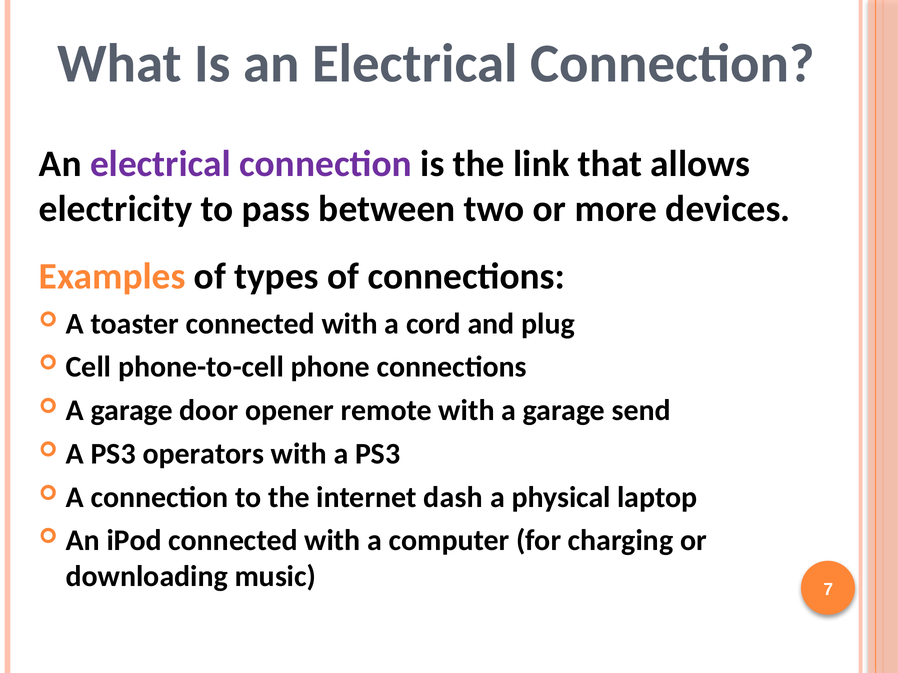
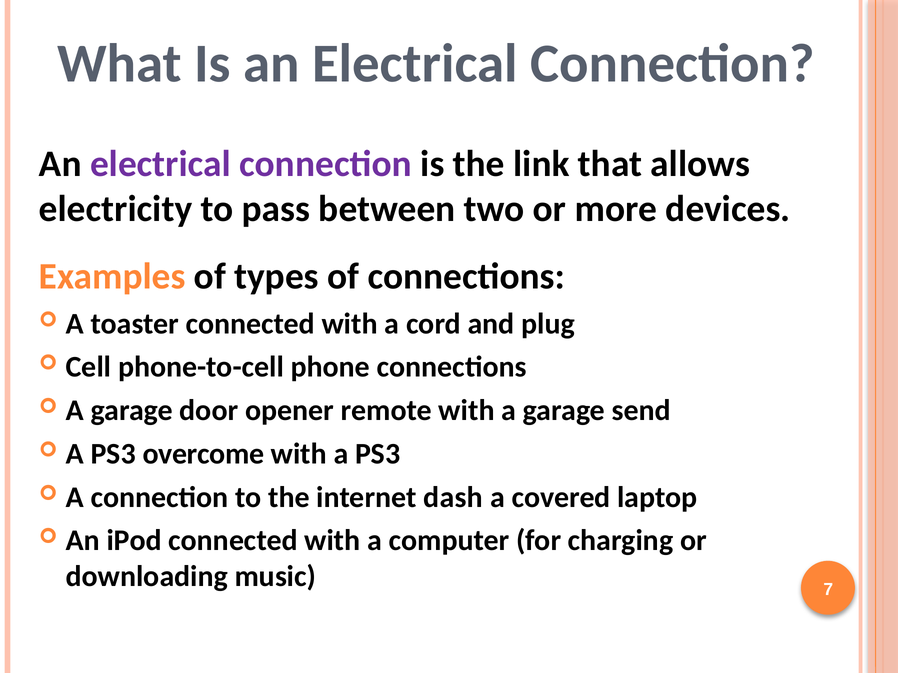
operators: operators -> overcome
physical: physical -> covered
